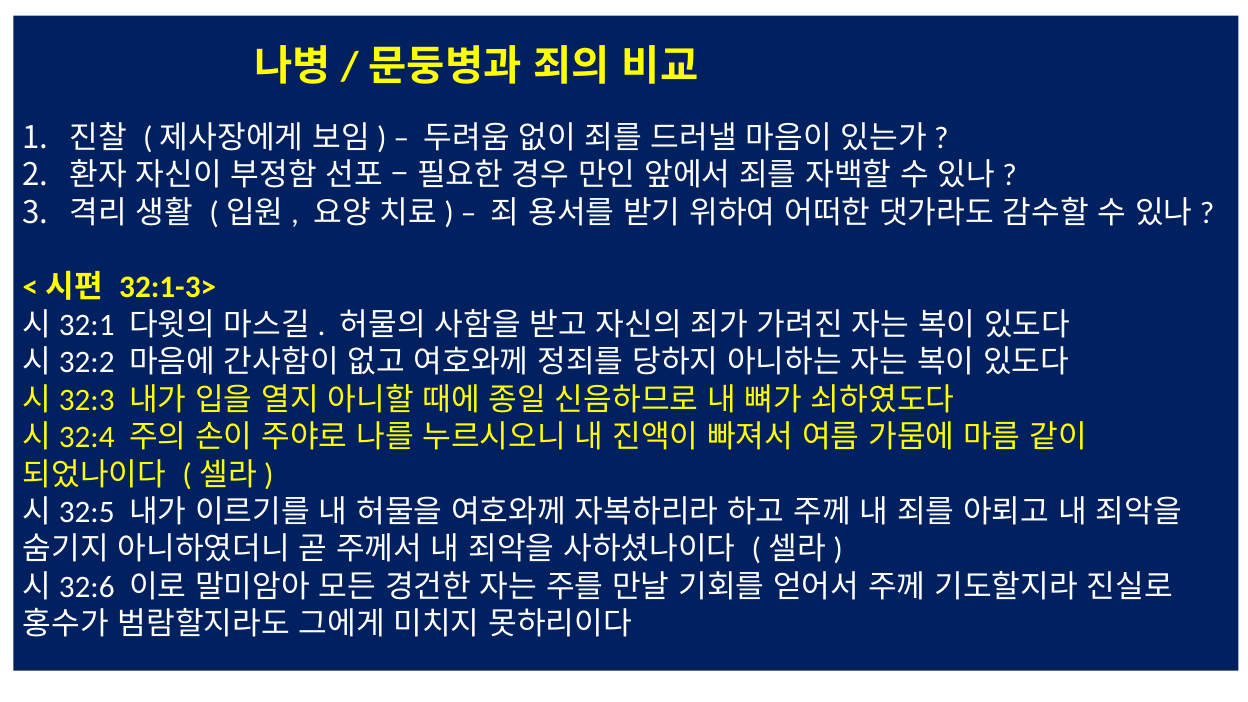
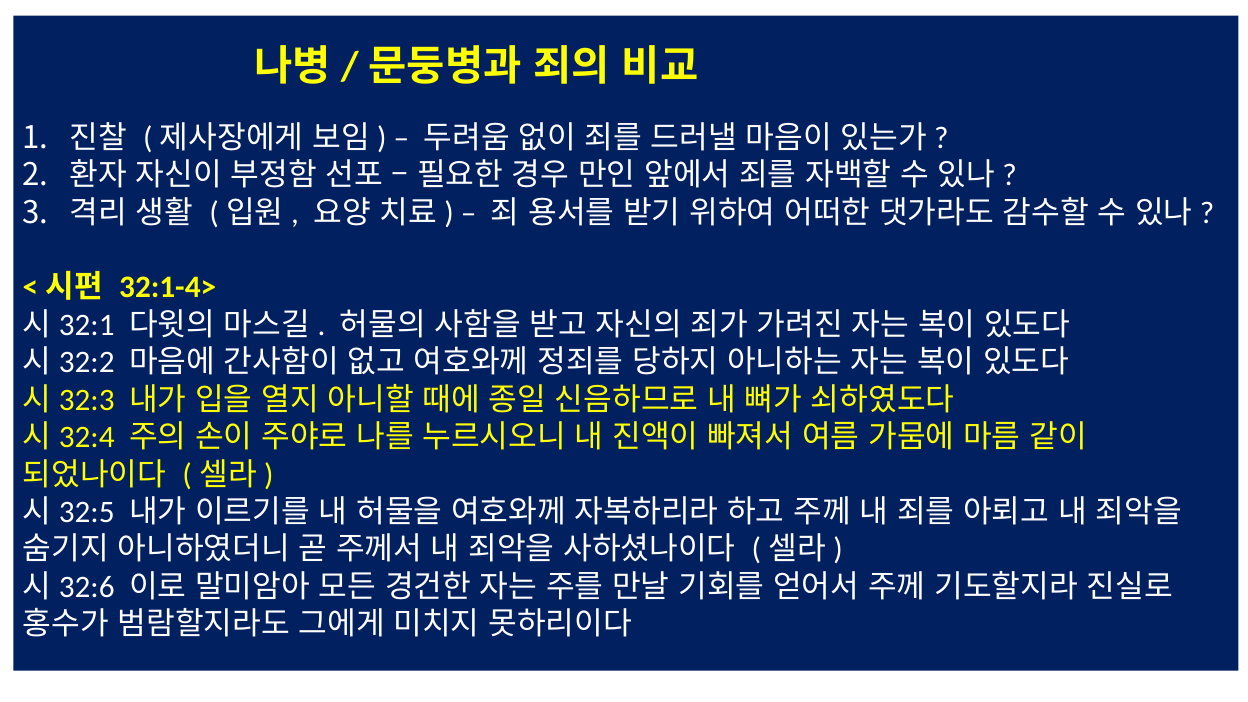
32:1-3>: 32:1-3> -> 32:1-4>
